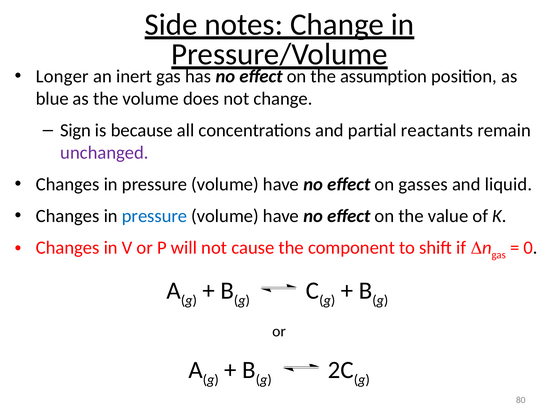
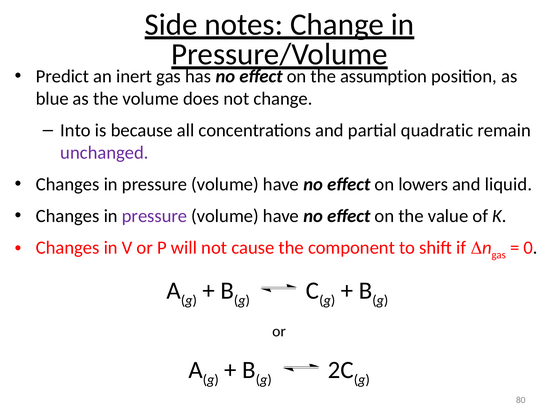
Longer: Longer -> Predict
Sign: Sign -> Into
reactants: reactants -> quadratic
gasses: gasses -> lowers
pressure at (155, 216) colour: blue -> purple
